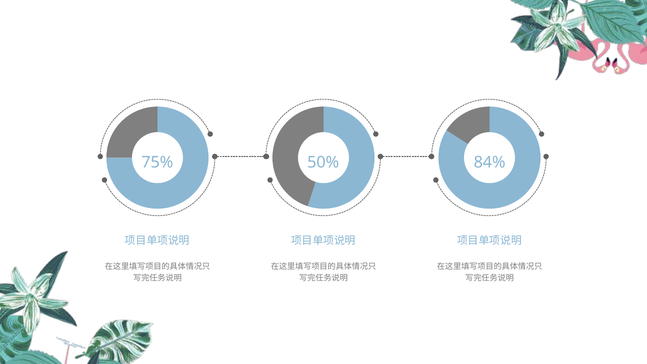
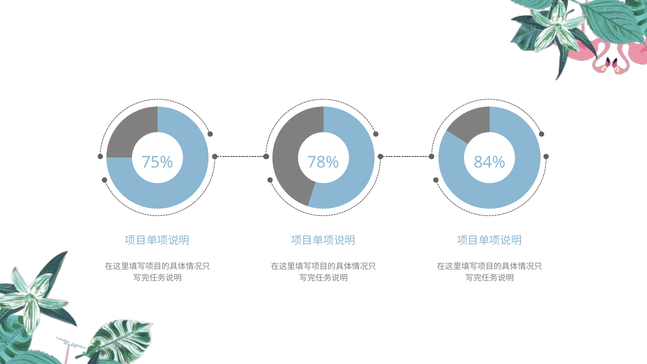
50%: 50% -> 78%
